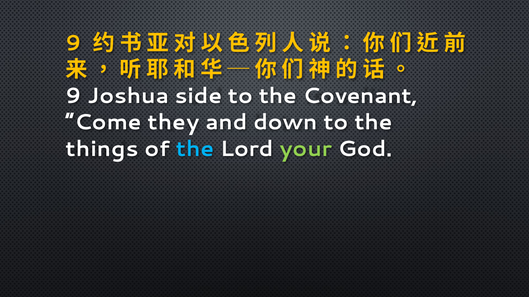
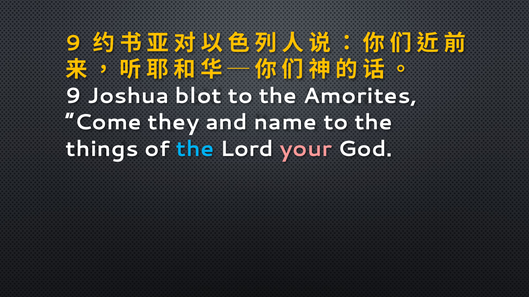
side: side -> blot
Covenant: Covenant -> Amorites
down: down -> name
your colour: light green -> pink
